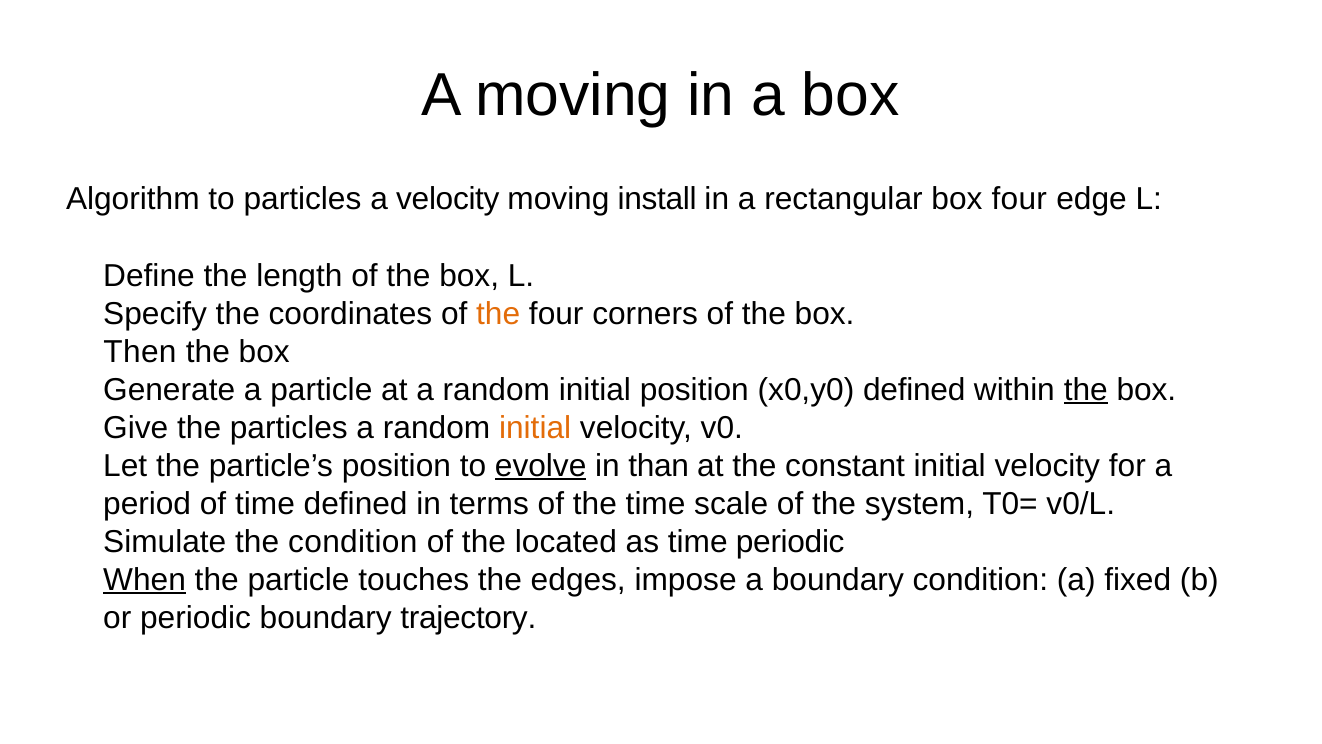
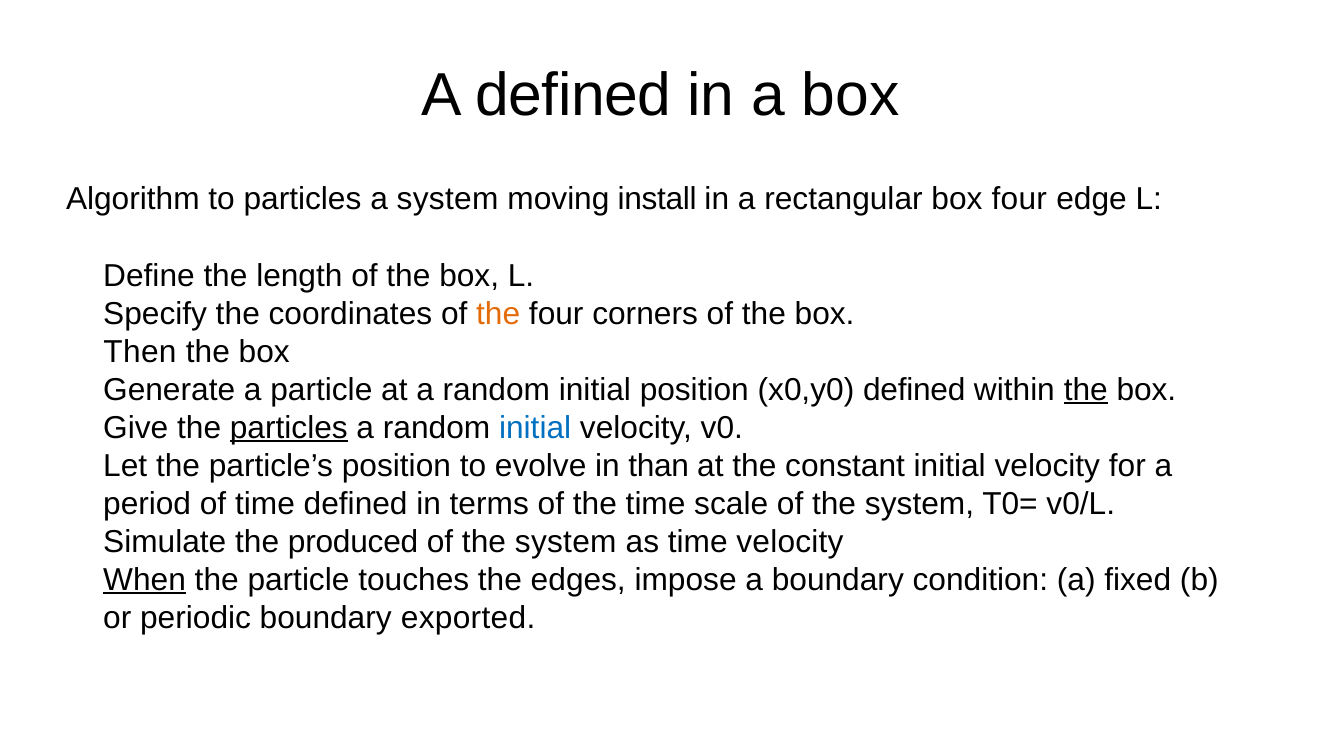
A moving: moving -> defined
a velocity: velocity -> system
particles at (289, 427) underline: none -> present
initial at (535, 427) colour: orange -> blue
evolve underline: present -> none
the condition: condition -> produced
located at (566, 541): located -> system
time periodic: periodic -> velocity
trajectory: trajectory -> exported
